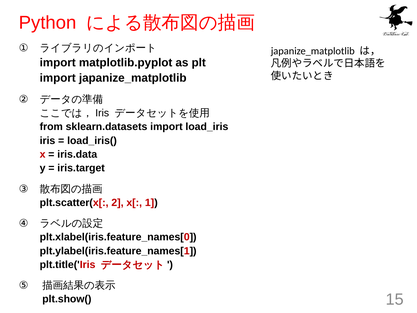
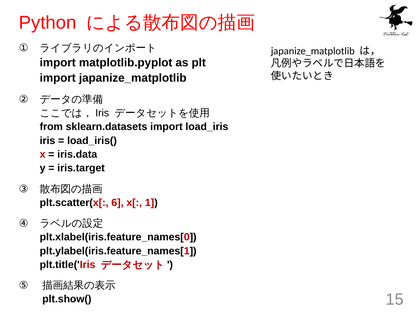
2: 2 -> 6
